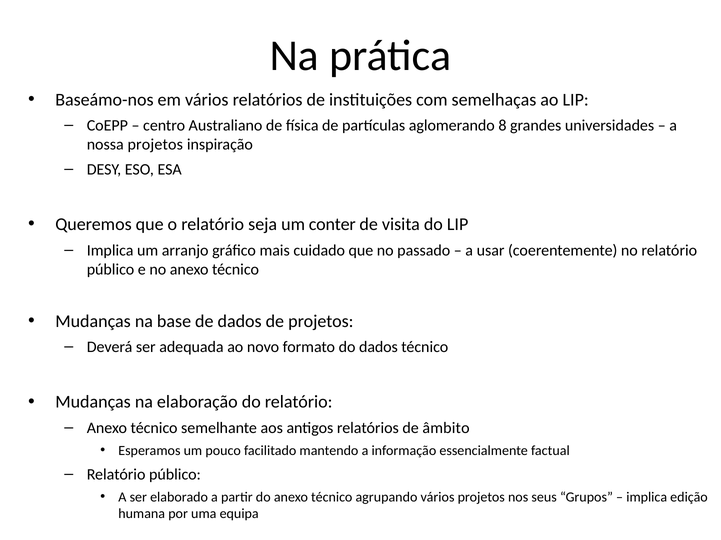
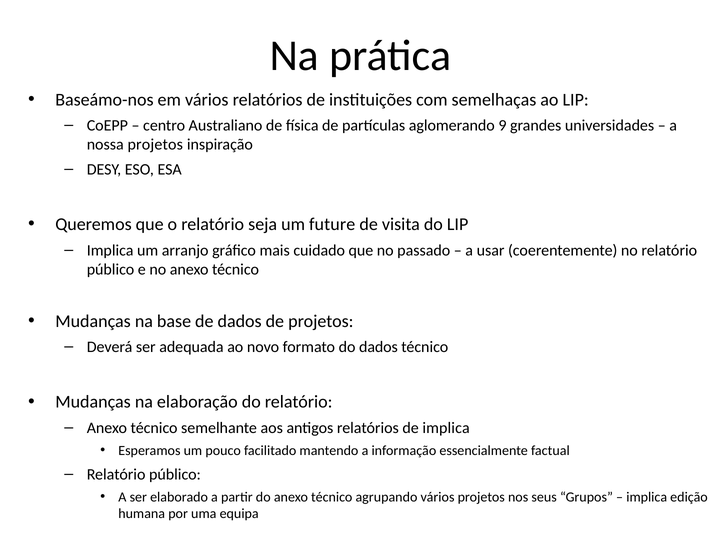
8: 8 -> 9
conter: conter -> future
de âmbito: âmbito -> implica
